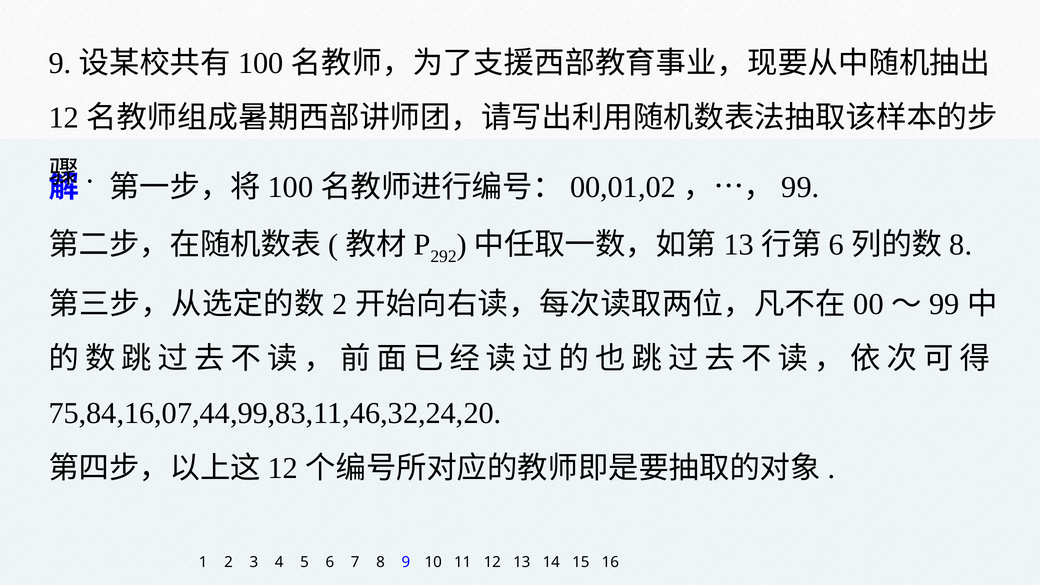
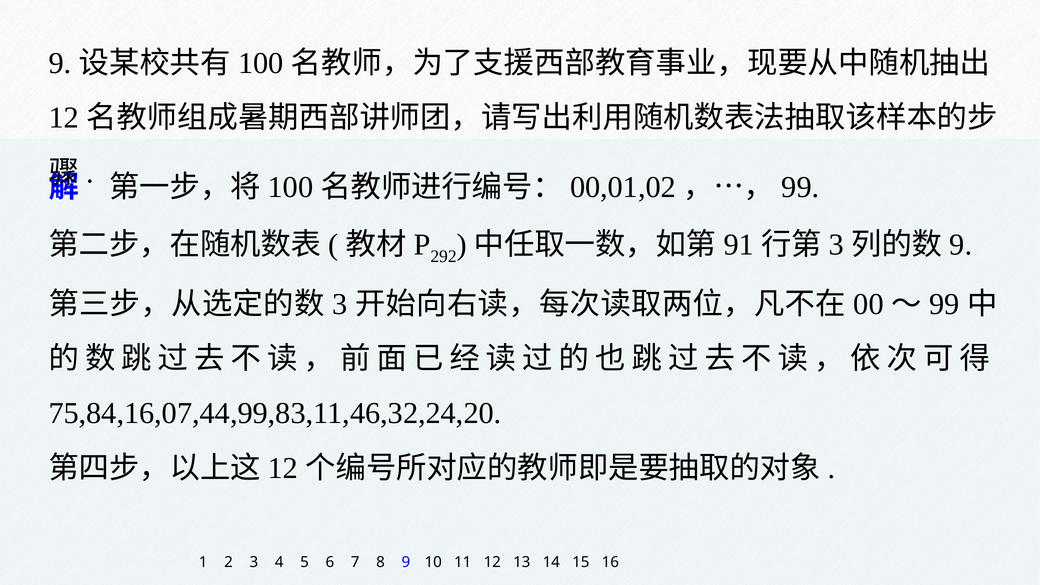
13 at (739, 245): 13 -> 91
6 at (837, 245): 6 -> 3
8 at (961, 245): 8 -> 9
2 at (340, 304): 2 -> 3
